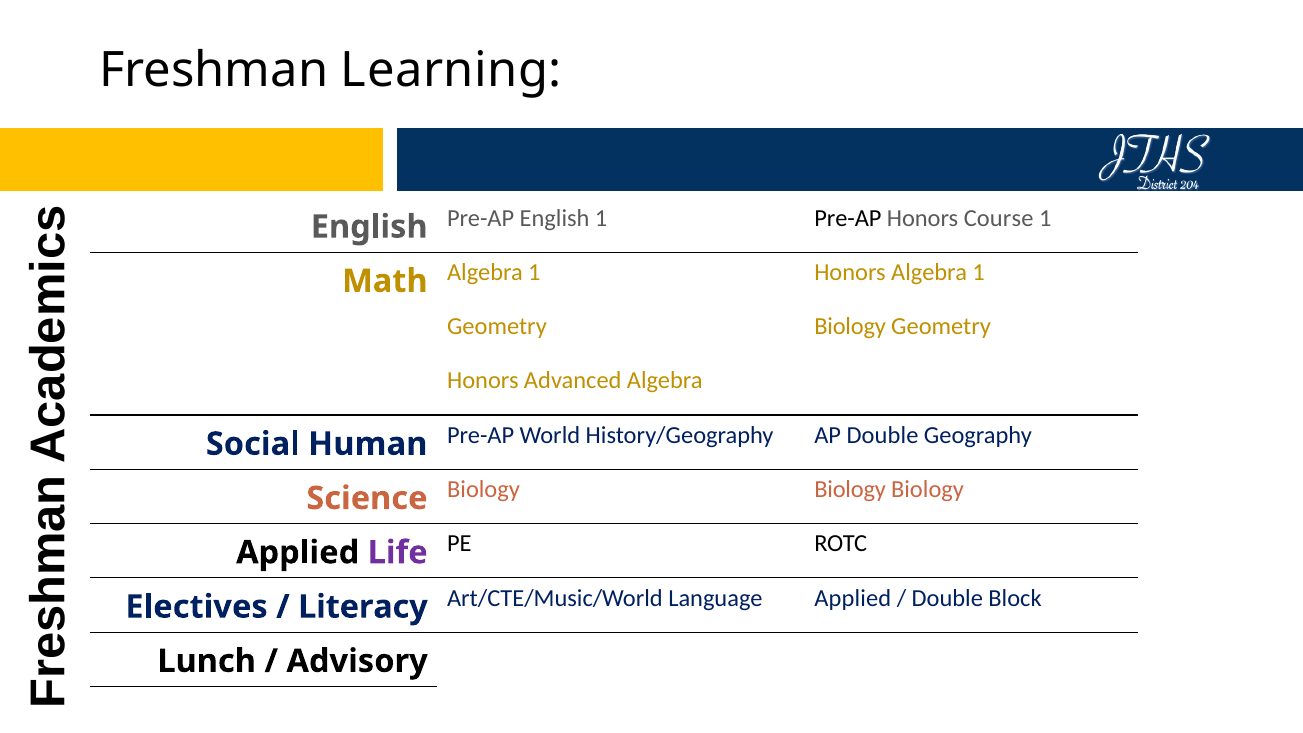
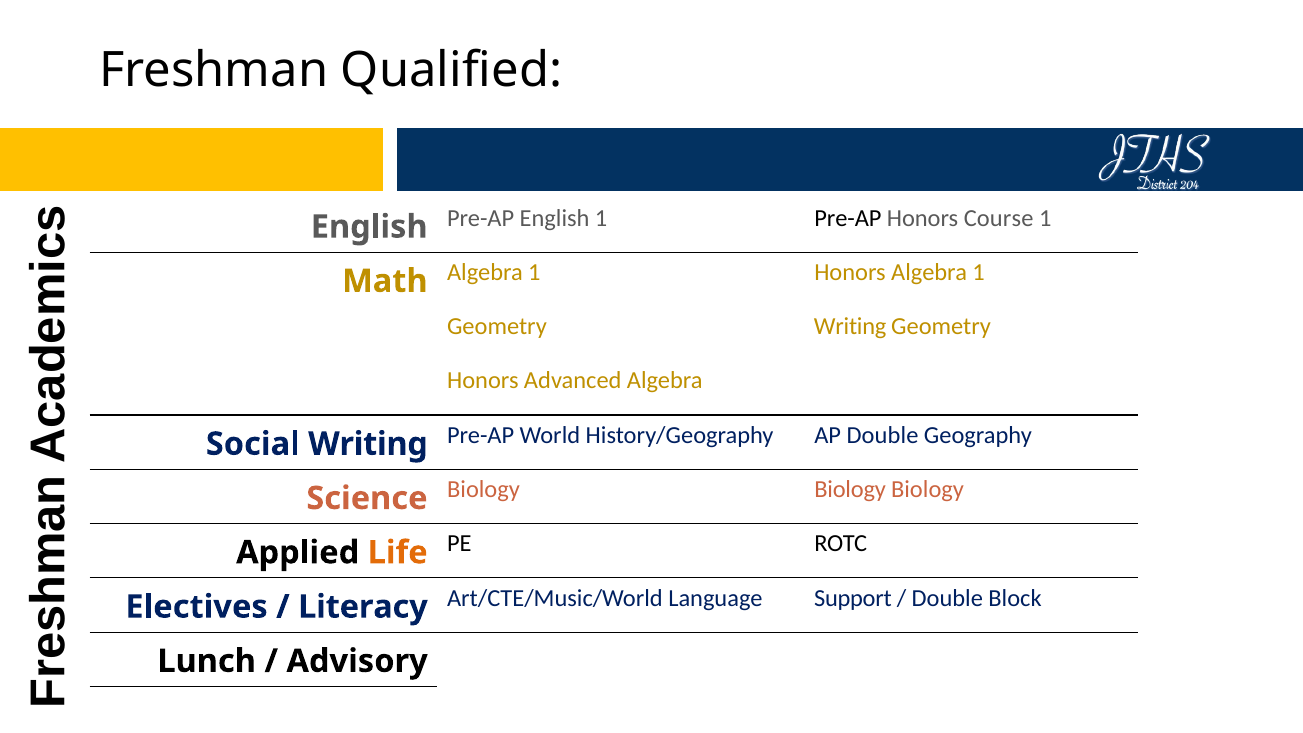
Learning: Learning -> Qualified
Geometry Biology: Biology -> Writing
Social Human: Human -> Writing
Life colour: purple -> orange
Language Applied: Applied -> Support
